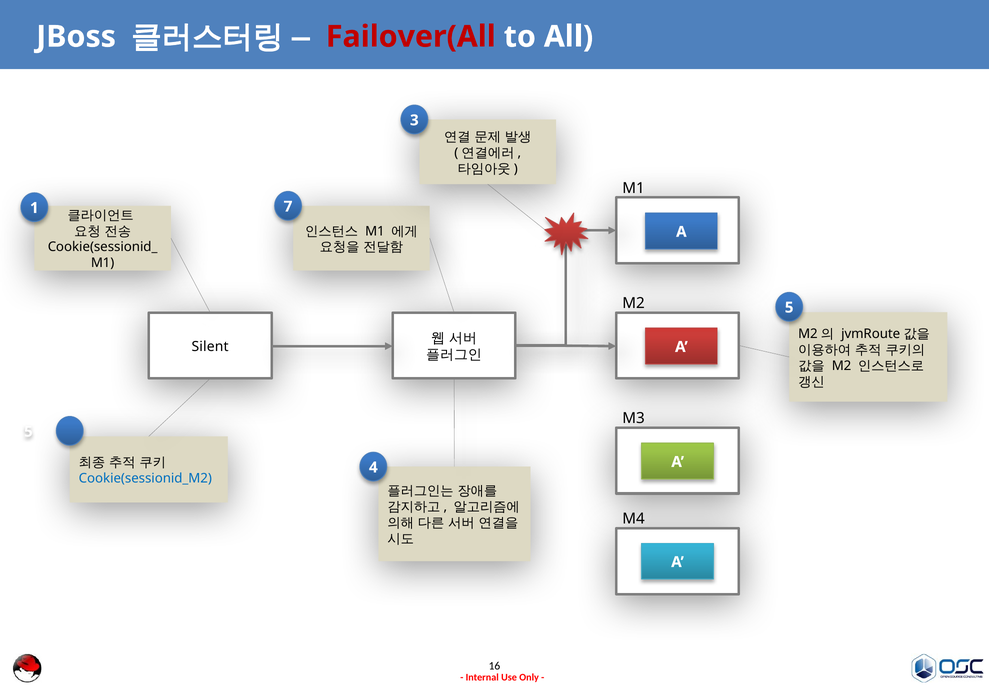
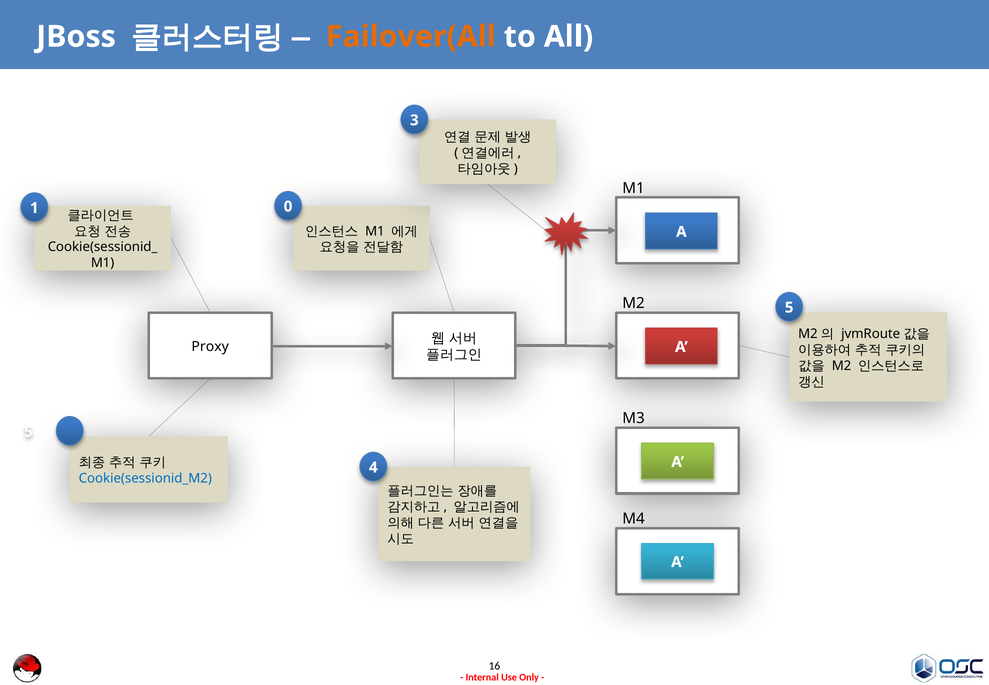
Failover(All colour: red -> orange
7: 7 -> 0
Silent: Silent -> Proxy
